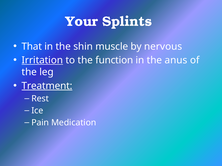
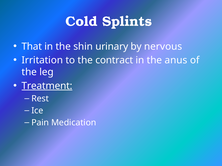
Your: Your -> Cold
muscle: muscle -> urinary
Irritation underline: present -> none
function: function -> contract
